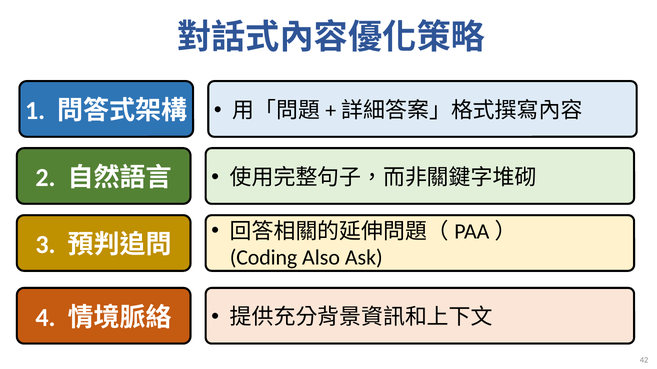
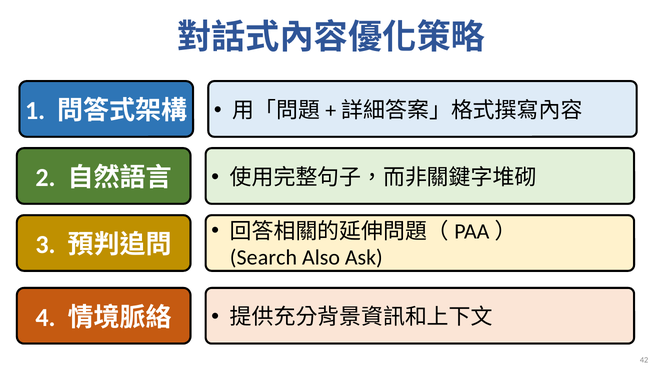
Coding: Coding -> Search
